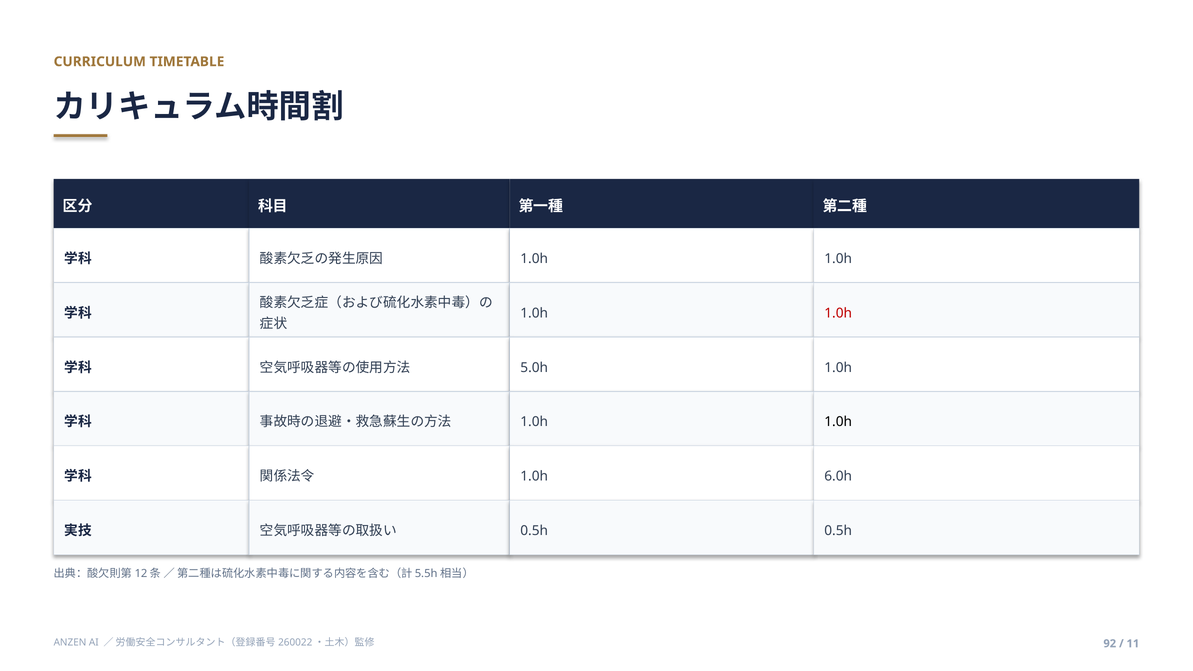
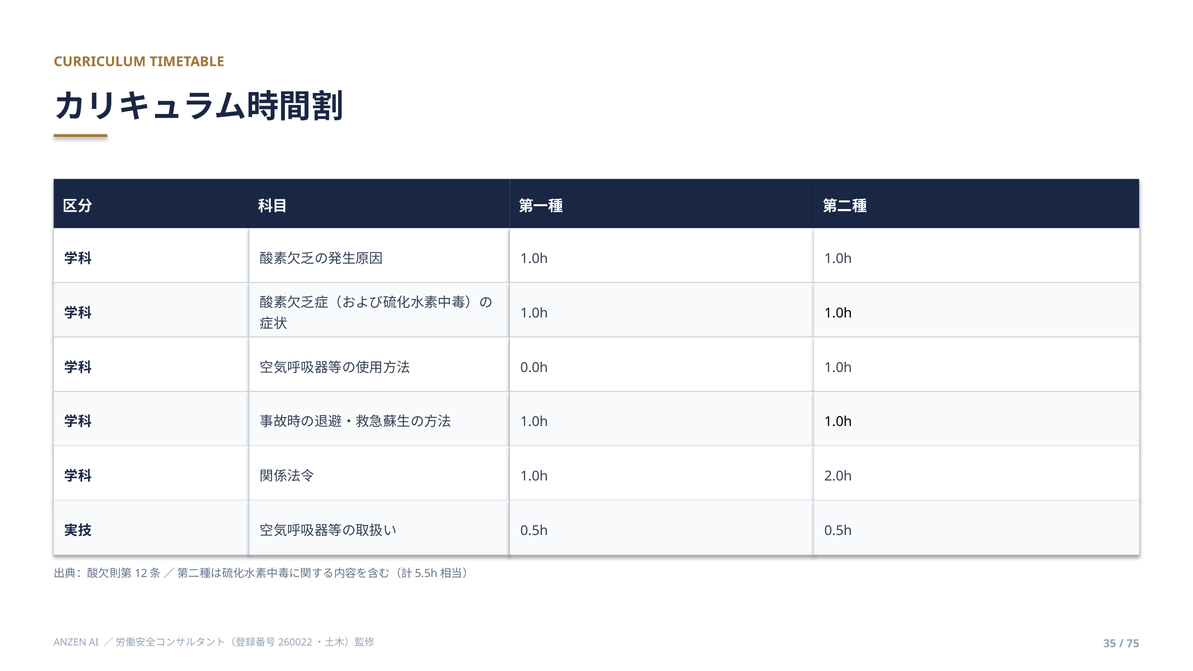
1.0h at (838, 313) colour: red -> black
5.0h: 5.0h -> 0.0h
6.0h: 6.0h -> 2.0h
92: 92 -> 35
11: 11 -> 75
